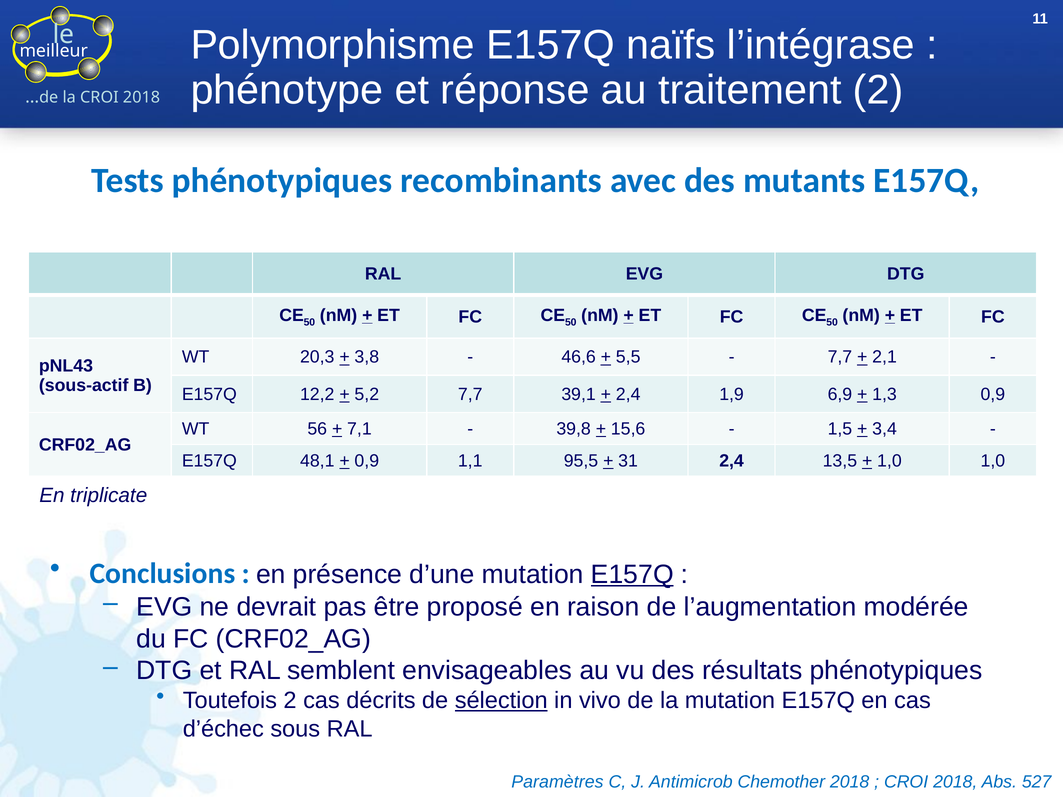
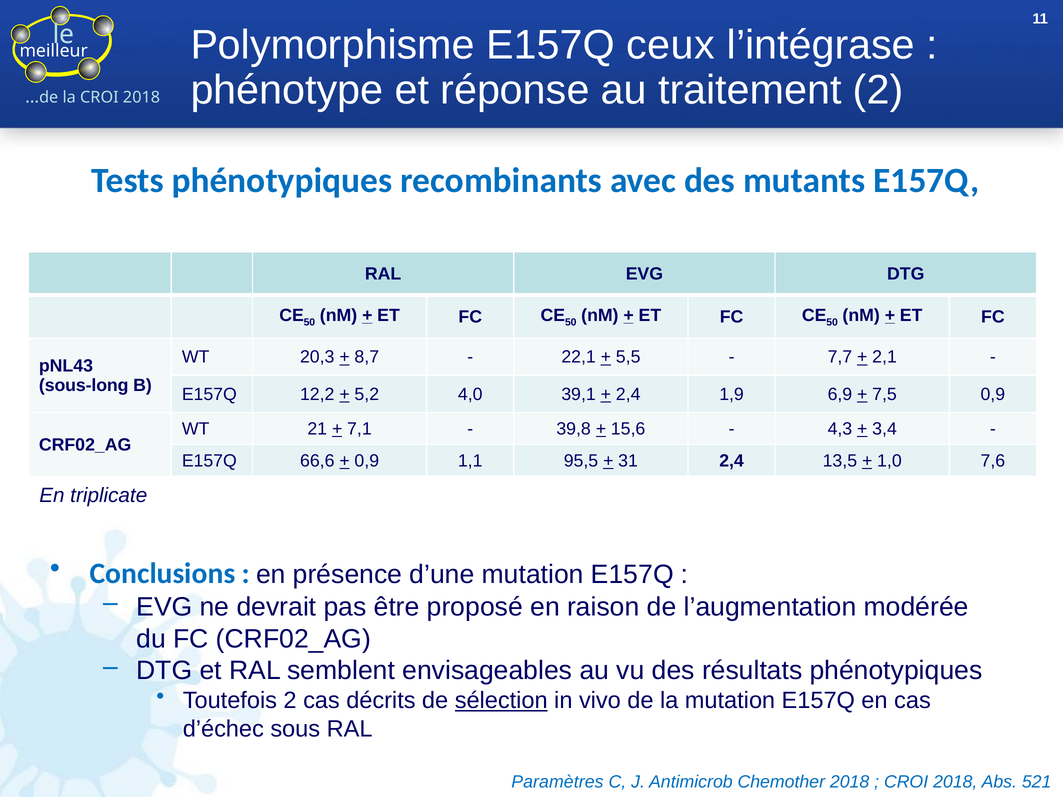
naïfs: naïfs -> ceux
3,8: 3,8 -> 8,7
46,6: 46,6 -> 22,1
sous-actif: sous-actif -> sous-long
5,2 7,7: 7,7 -> 4,0
1,3: 1,3 -> 7,5
56: 56 -> 21
1,5: 1,5 -> 4,3
48,1: 48,1 -> 66,6
1,0 1,0: 1,0 -> 7,6
E157Q at (632, 575) underline: present -> none
527: 527 -> 521
